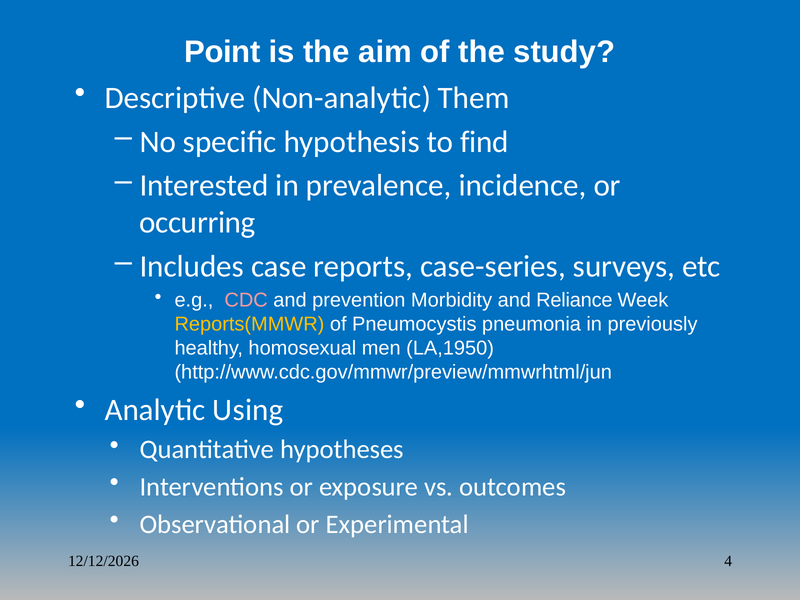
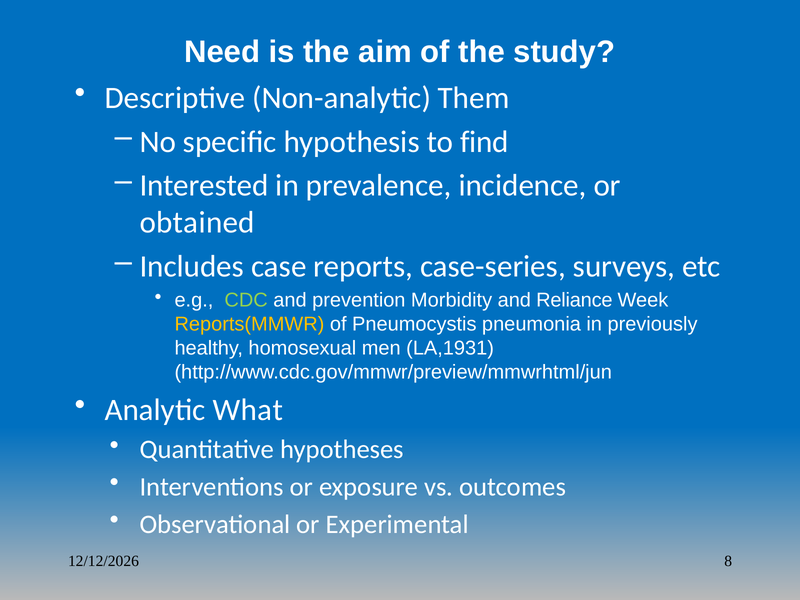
Point: Point -> Need
occurring: occurring -> obtained
CDC colour: pink -> light green
LA,1950: LA,1950 -> LA,1931
Using: Using -> What
4: 4 -> 8
